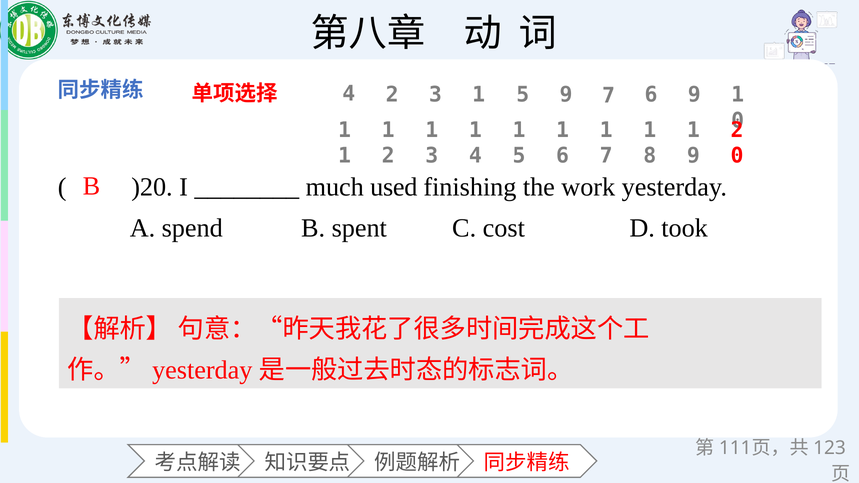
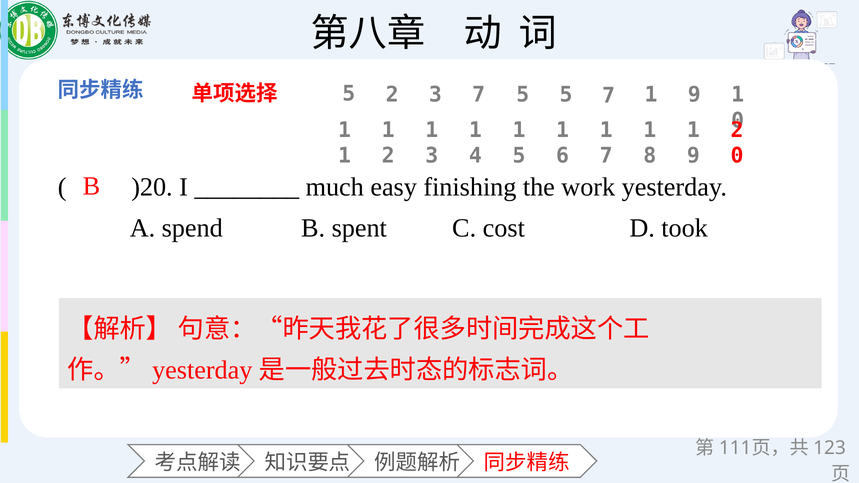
4 at (349, 94): 4 -> 5
2 3 1: 1 -> 7
5 9: 9 -> 5
6 at (651, 95): 6 -> 1
used: used -> easy
